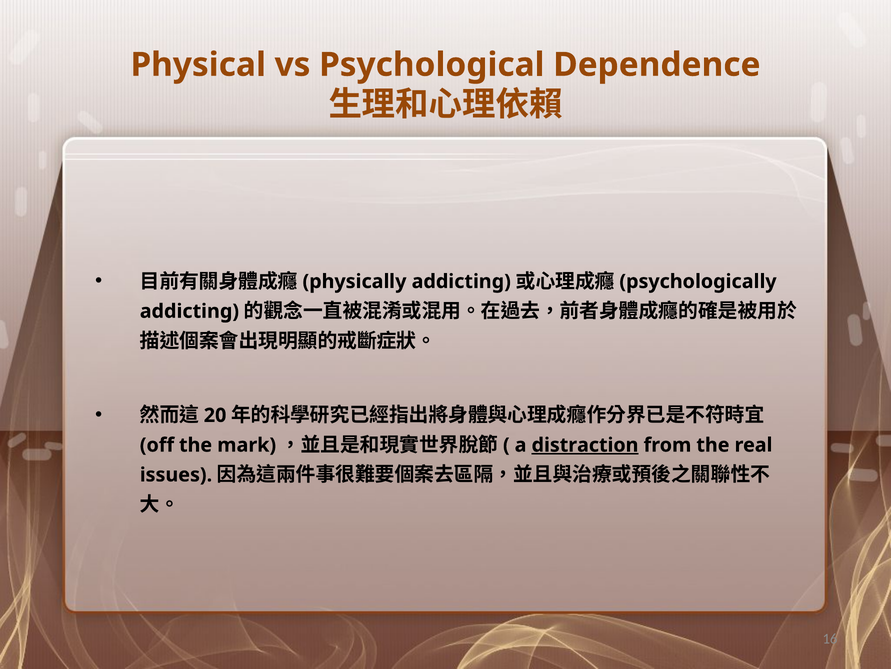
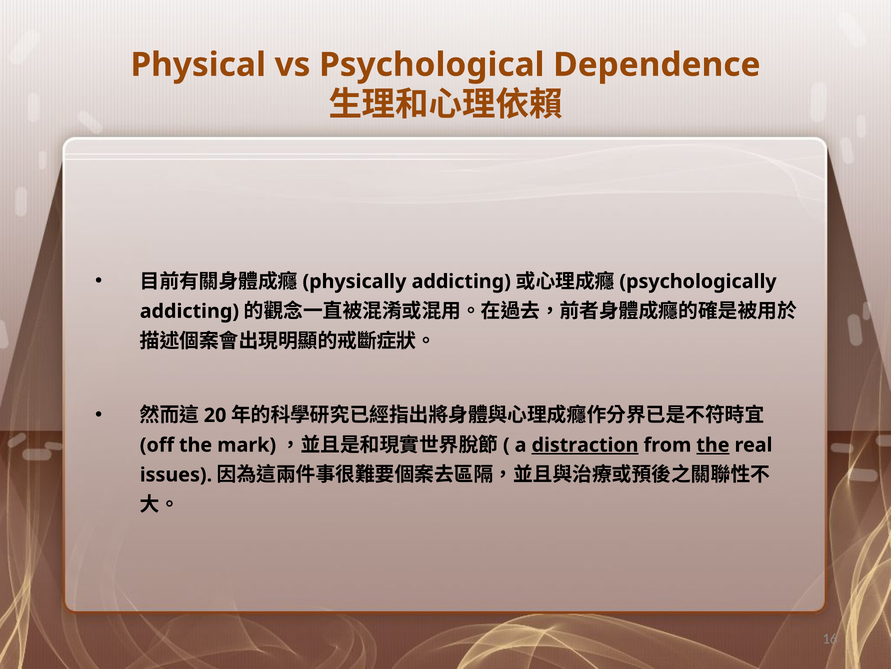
the at (713, 445) underline: none -> present
